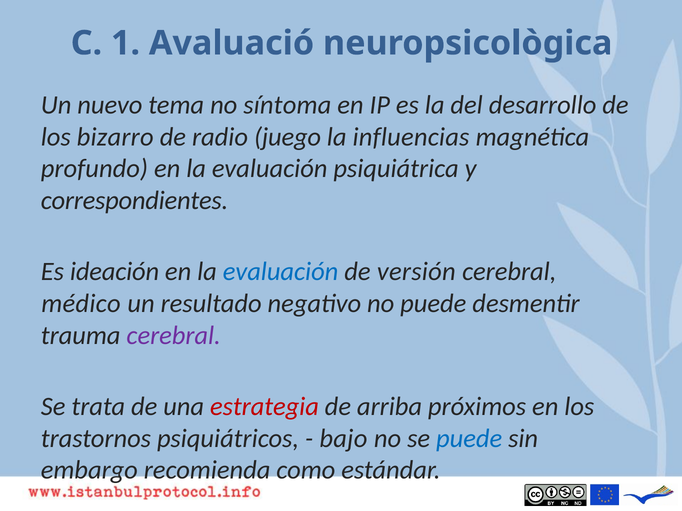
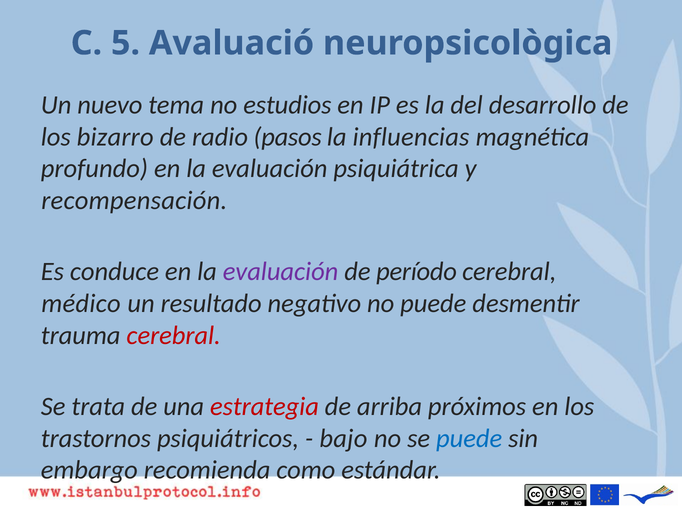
1: 1 -> 5
síntoma: síntoma -> estudios
juego: juego -> pasos
correspondientes: correspondientes -> recompensación
ideación: ideación -> conduce
evaluación at (281, 272) colour: blue -> purple
versión: versión -> período
cerebral at (174, 336) colour: purple -> red
